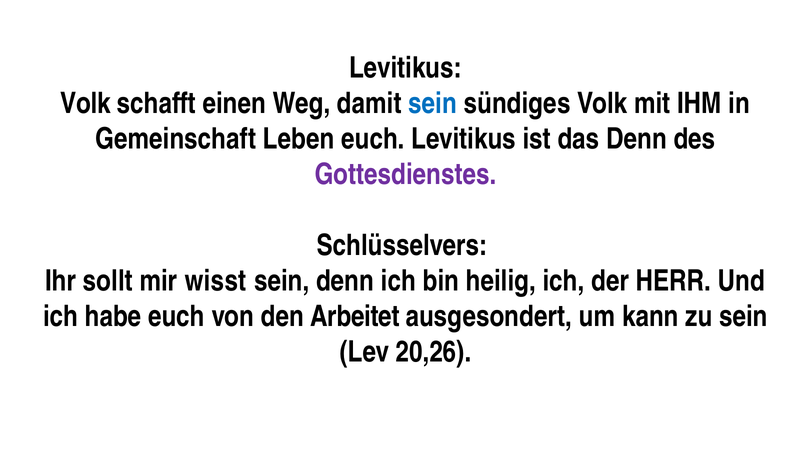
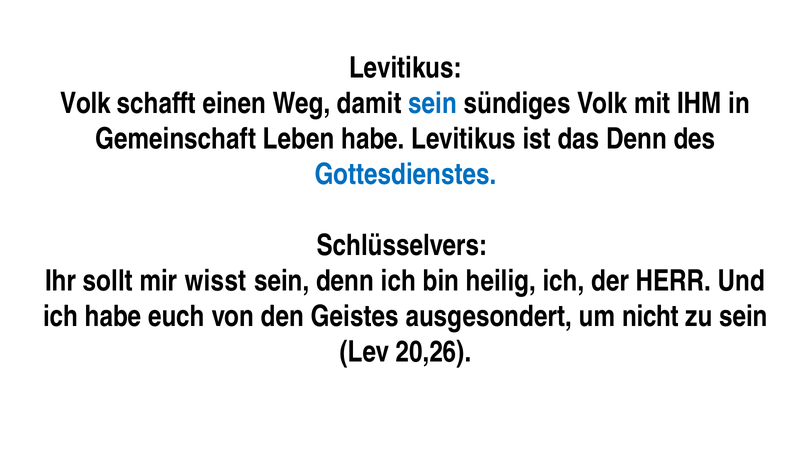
Leben euch: euch -> habe
Gottesdienstes colour: purple -> blue
Arbeitet: Arbeitet -> Geistes
kann: kann -> nicht
